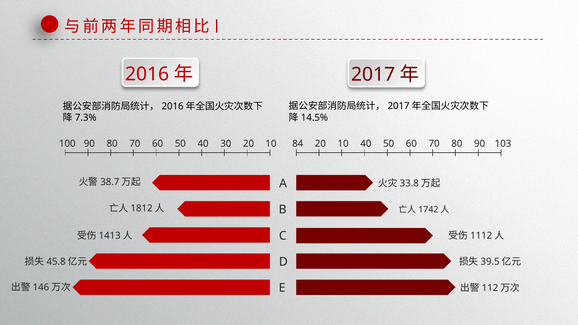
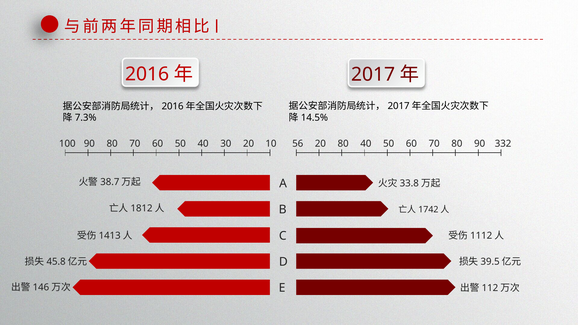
84: 84 -> 56
20 10: 10 -> 80
103: 103 -> 332
